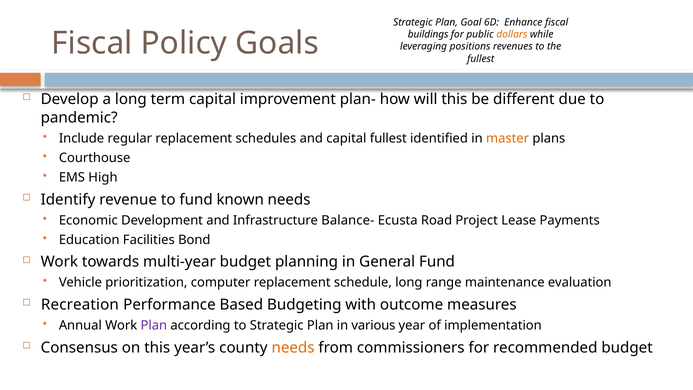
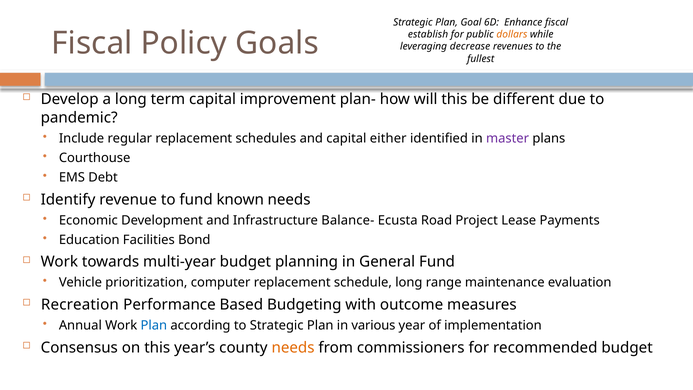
buildings: buildings -> establish
positions: positions -> decrease
capital fullest: fullest -> either
master colour: orange -> purple
High: High -> Debt
Plan at (154, 325) colour: purple -> blue
